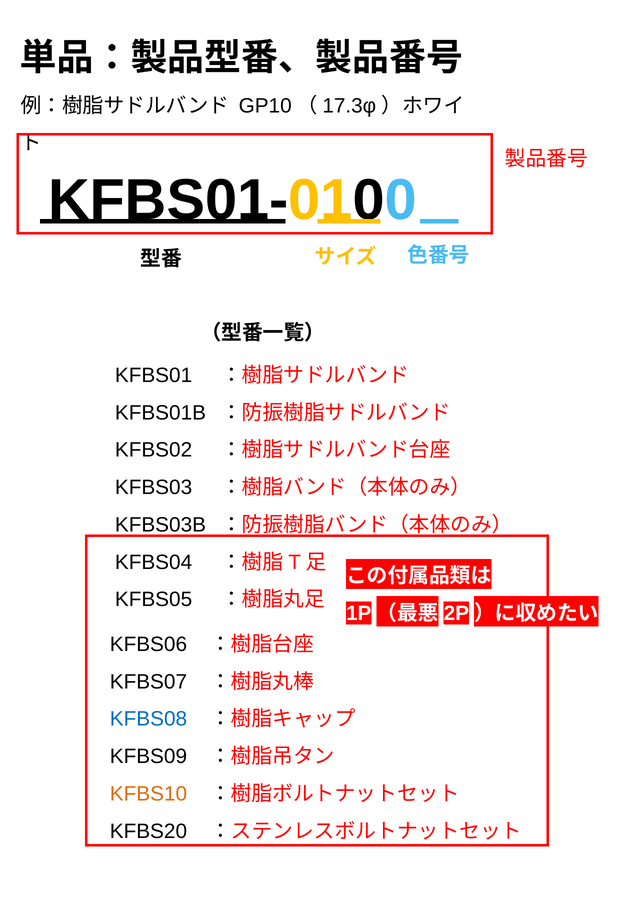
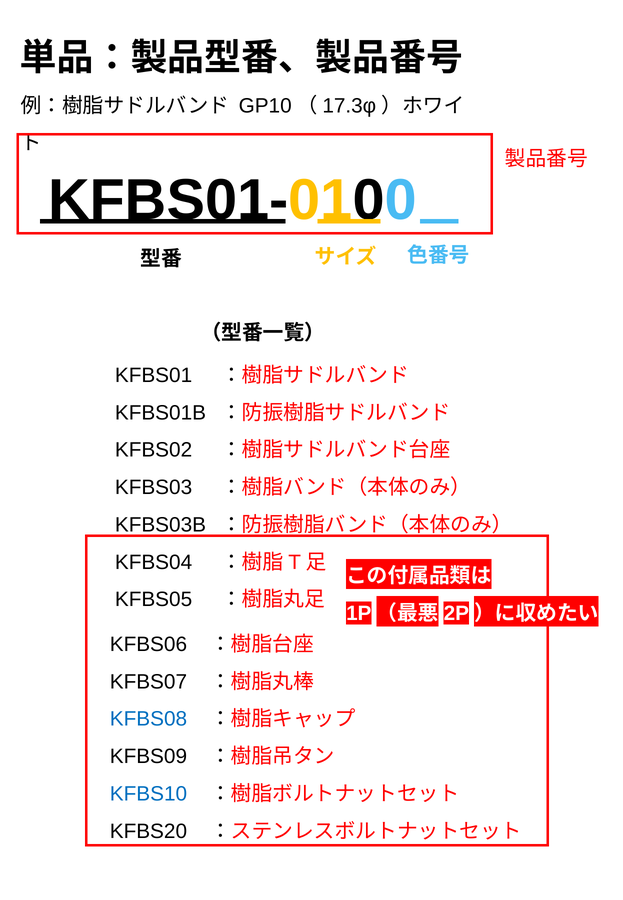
KFBS10 colour: orange -> blue
